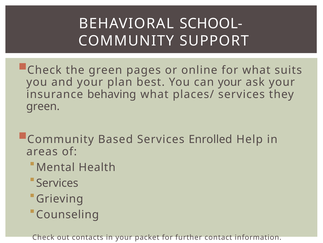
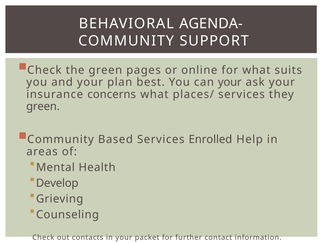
SCHOOL-: SCHOOL- -> AGENDA-
behaving: behaving -> concerns
Services at (57, 183): Services -> Develop
